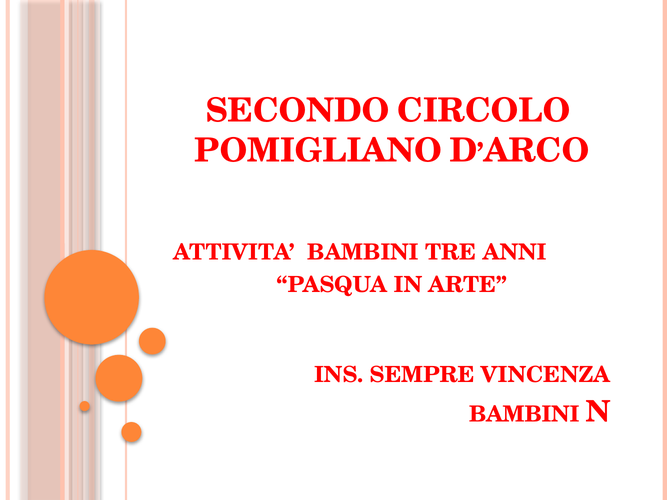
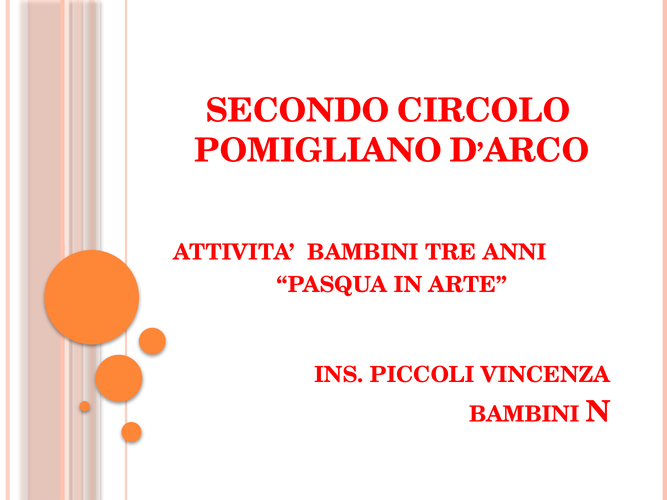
SEMPRE: SEMPRE -> PICCOLI
